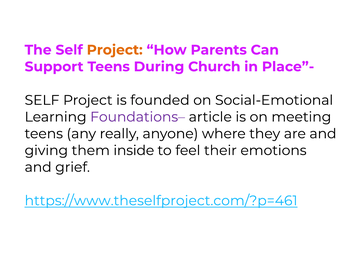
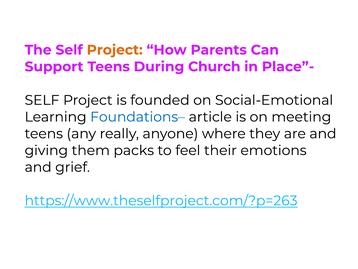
Foundations– colour: purple -> blue
inside: inside -> packs
https://www.theselfproject.com/?p=461: https://www.theselfproject.com/?p=461 -> https://www.theselfproject.com/?p=263
